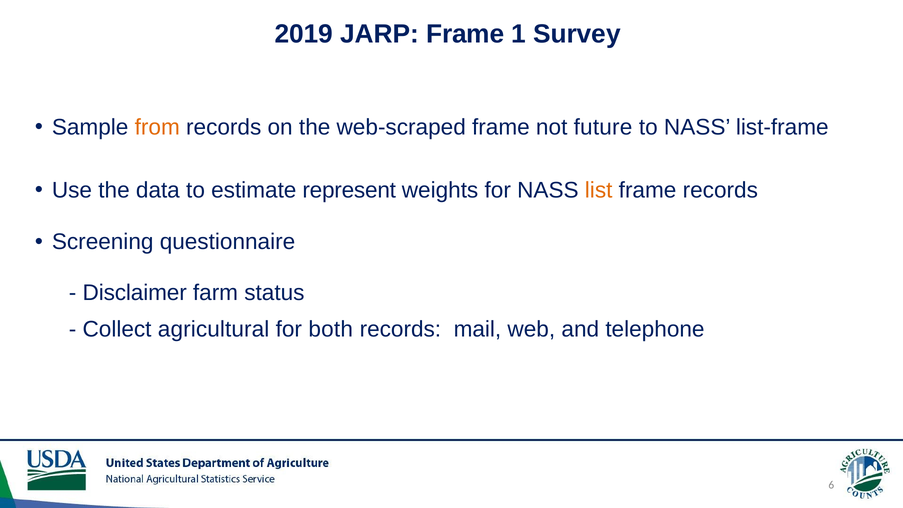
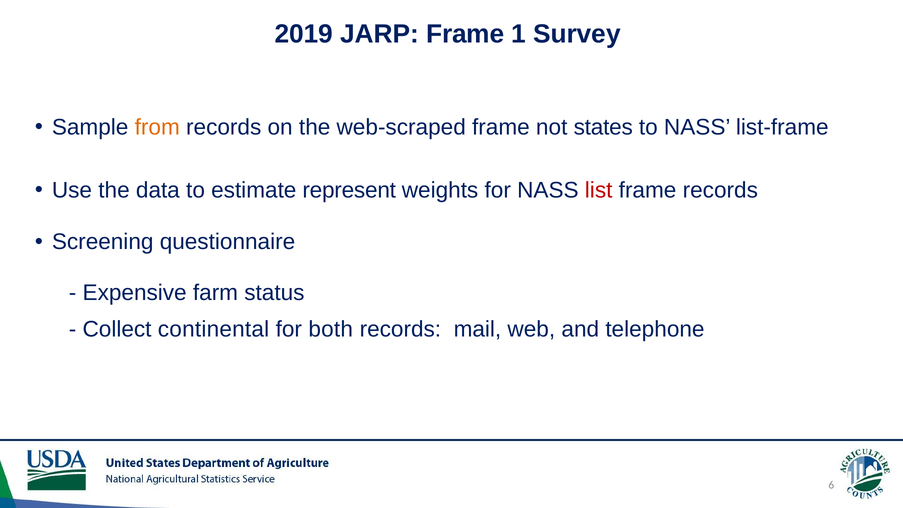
future: future -> states
list colour: orange -> red
Disclaimer: Disclaimer -> Expensive
agricultural: agricultural -> continental
